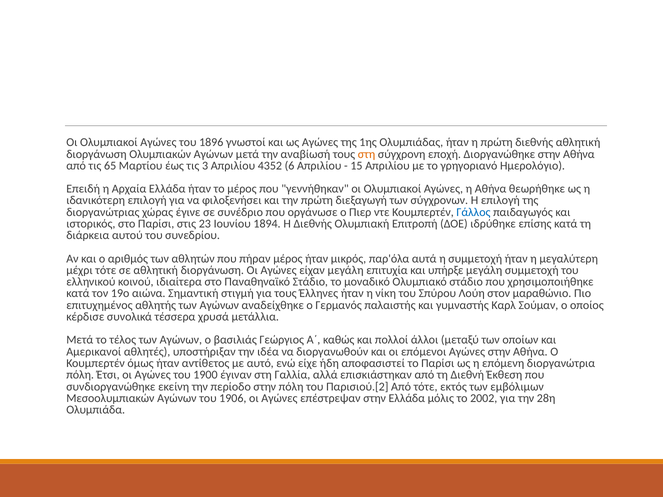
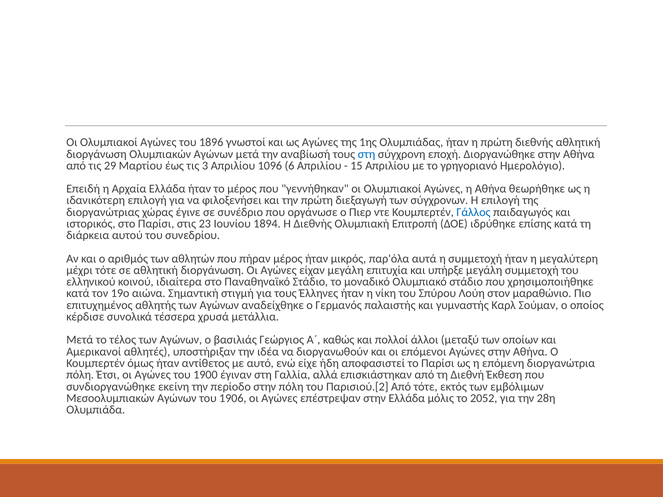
στη at (367, 154) colour: orange -> blue
65: 65 -> 29
4352: 4352 -> 1096
2002: 2002 -> 2052
